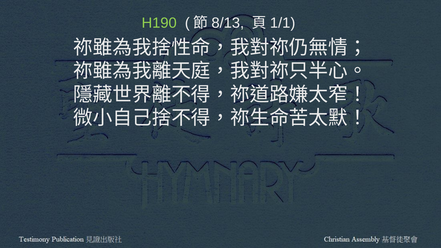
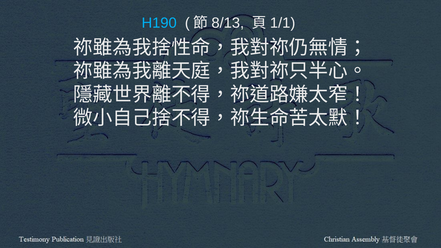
H190 colour: light green -> light blue
